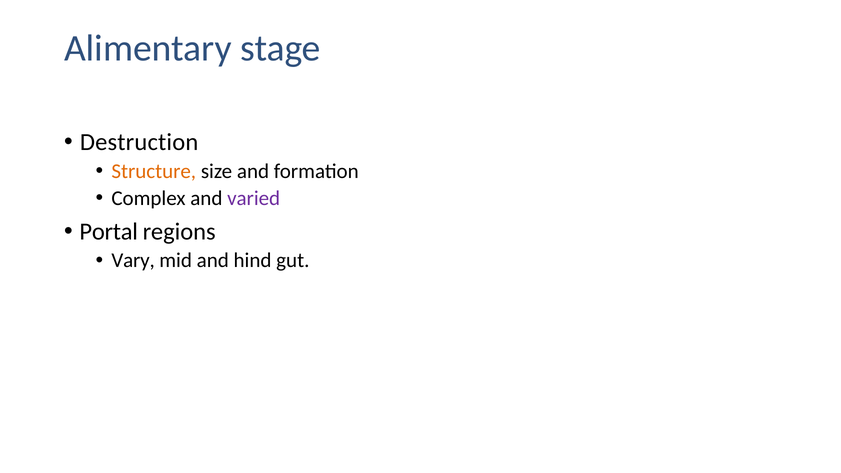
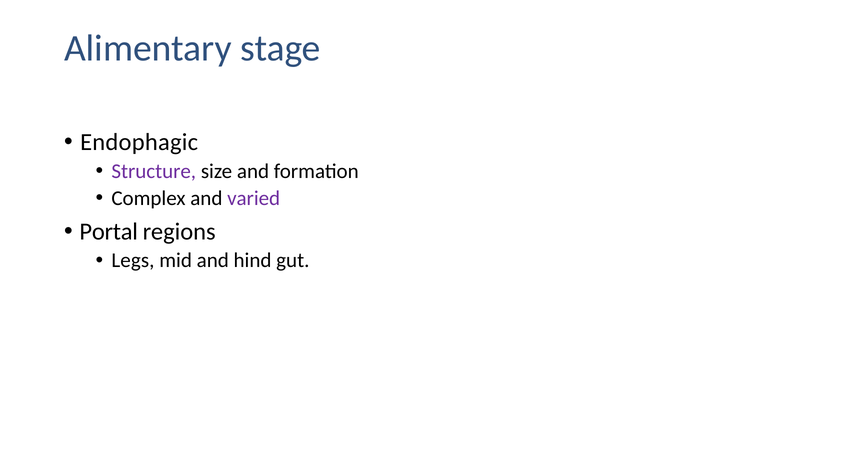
Destruction: Destruction -> Endophagic
Structure colour: orange -> purple
Vary: Vary -> Legs
